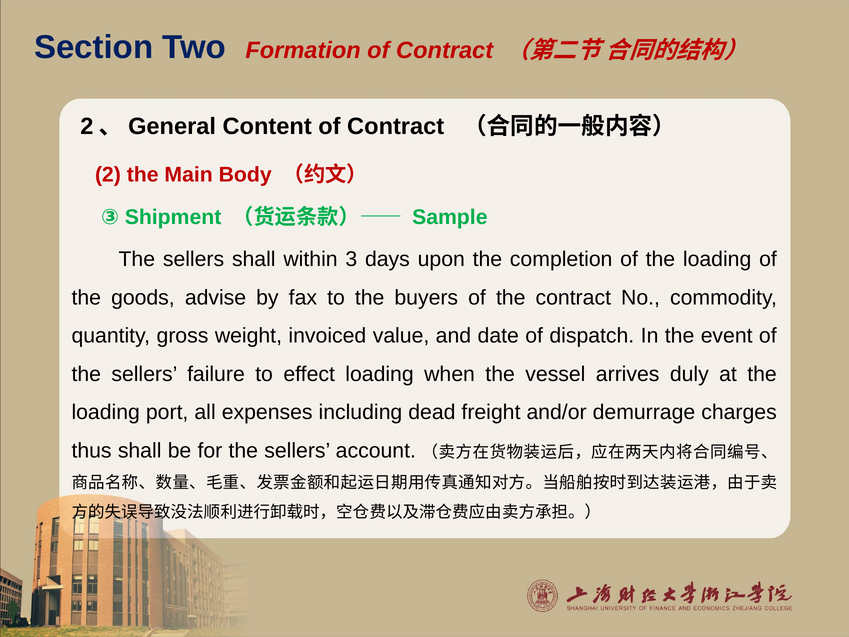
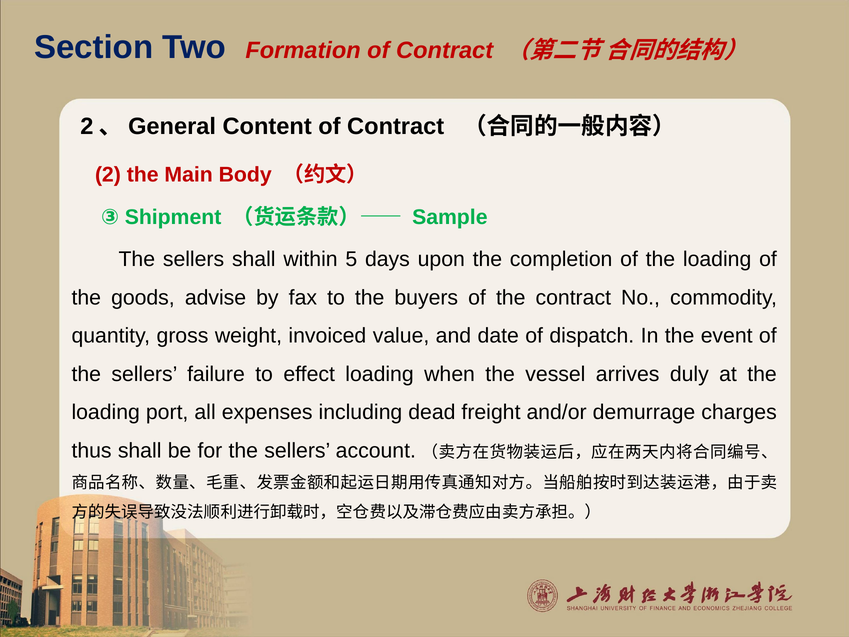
3: 3 -> 5
